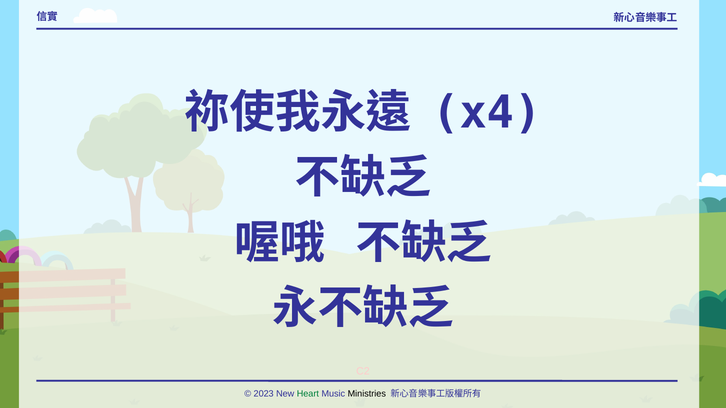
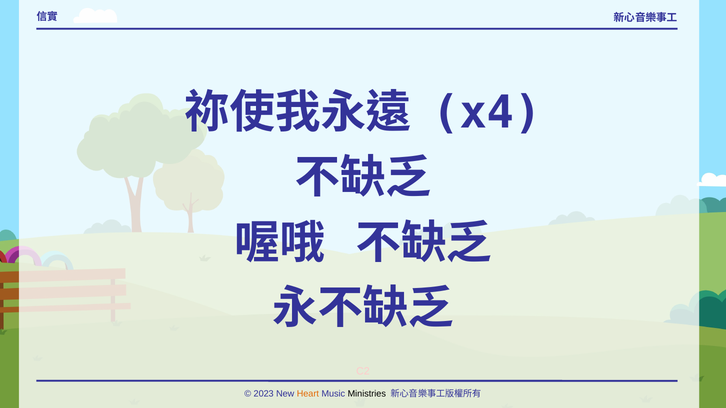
Heart colour: green -> orange
